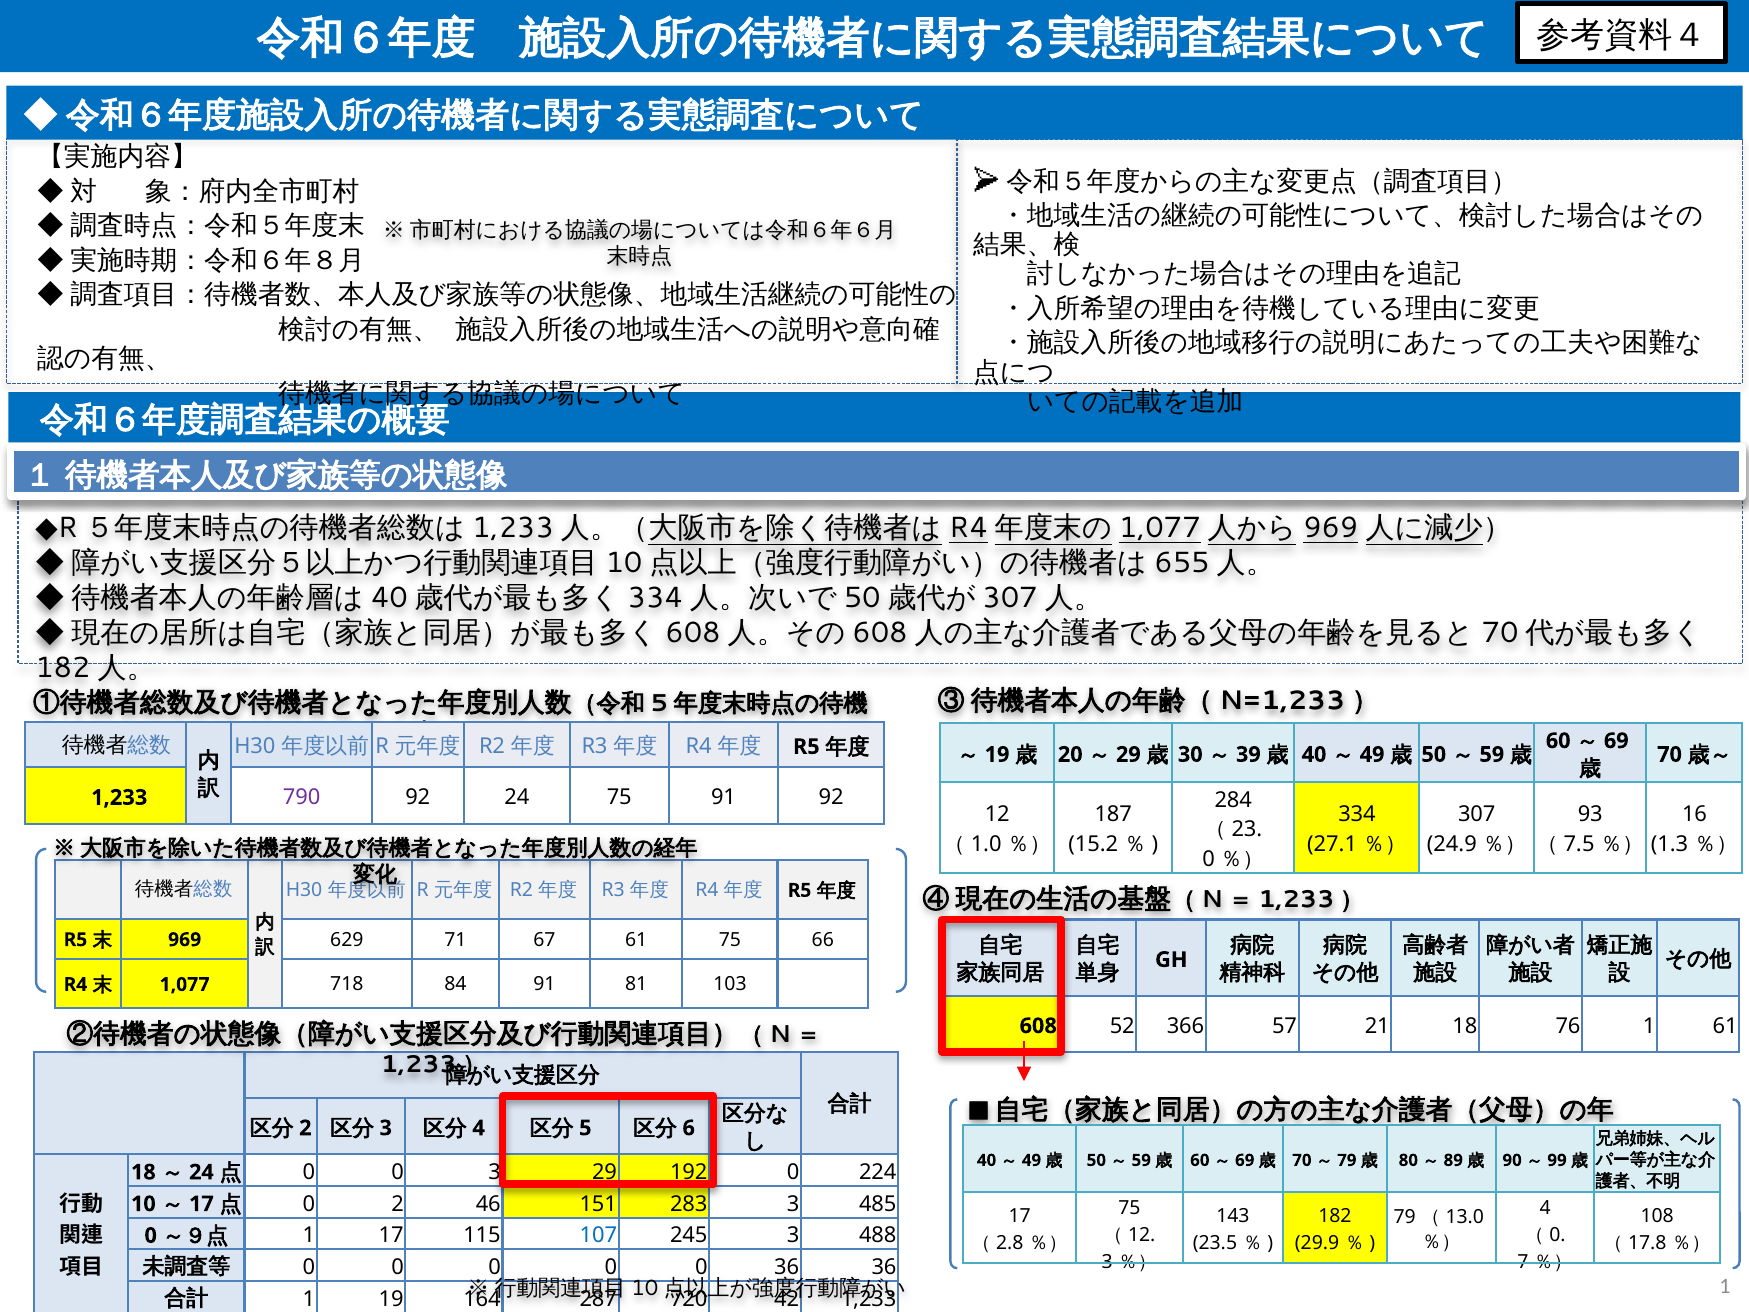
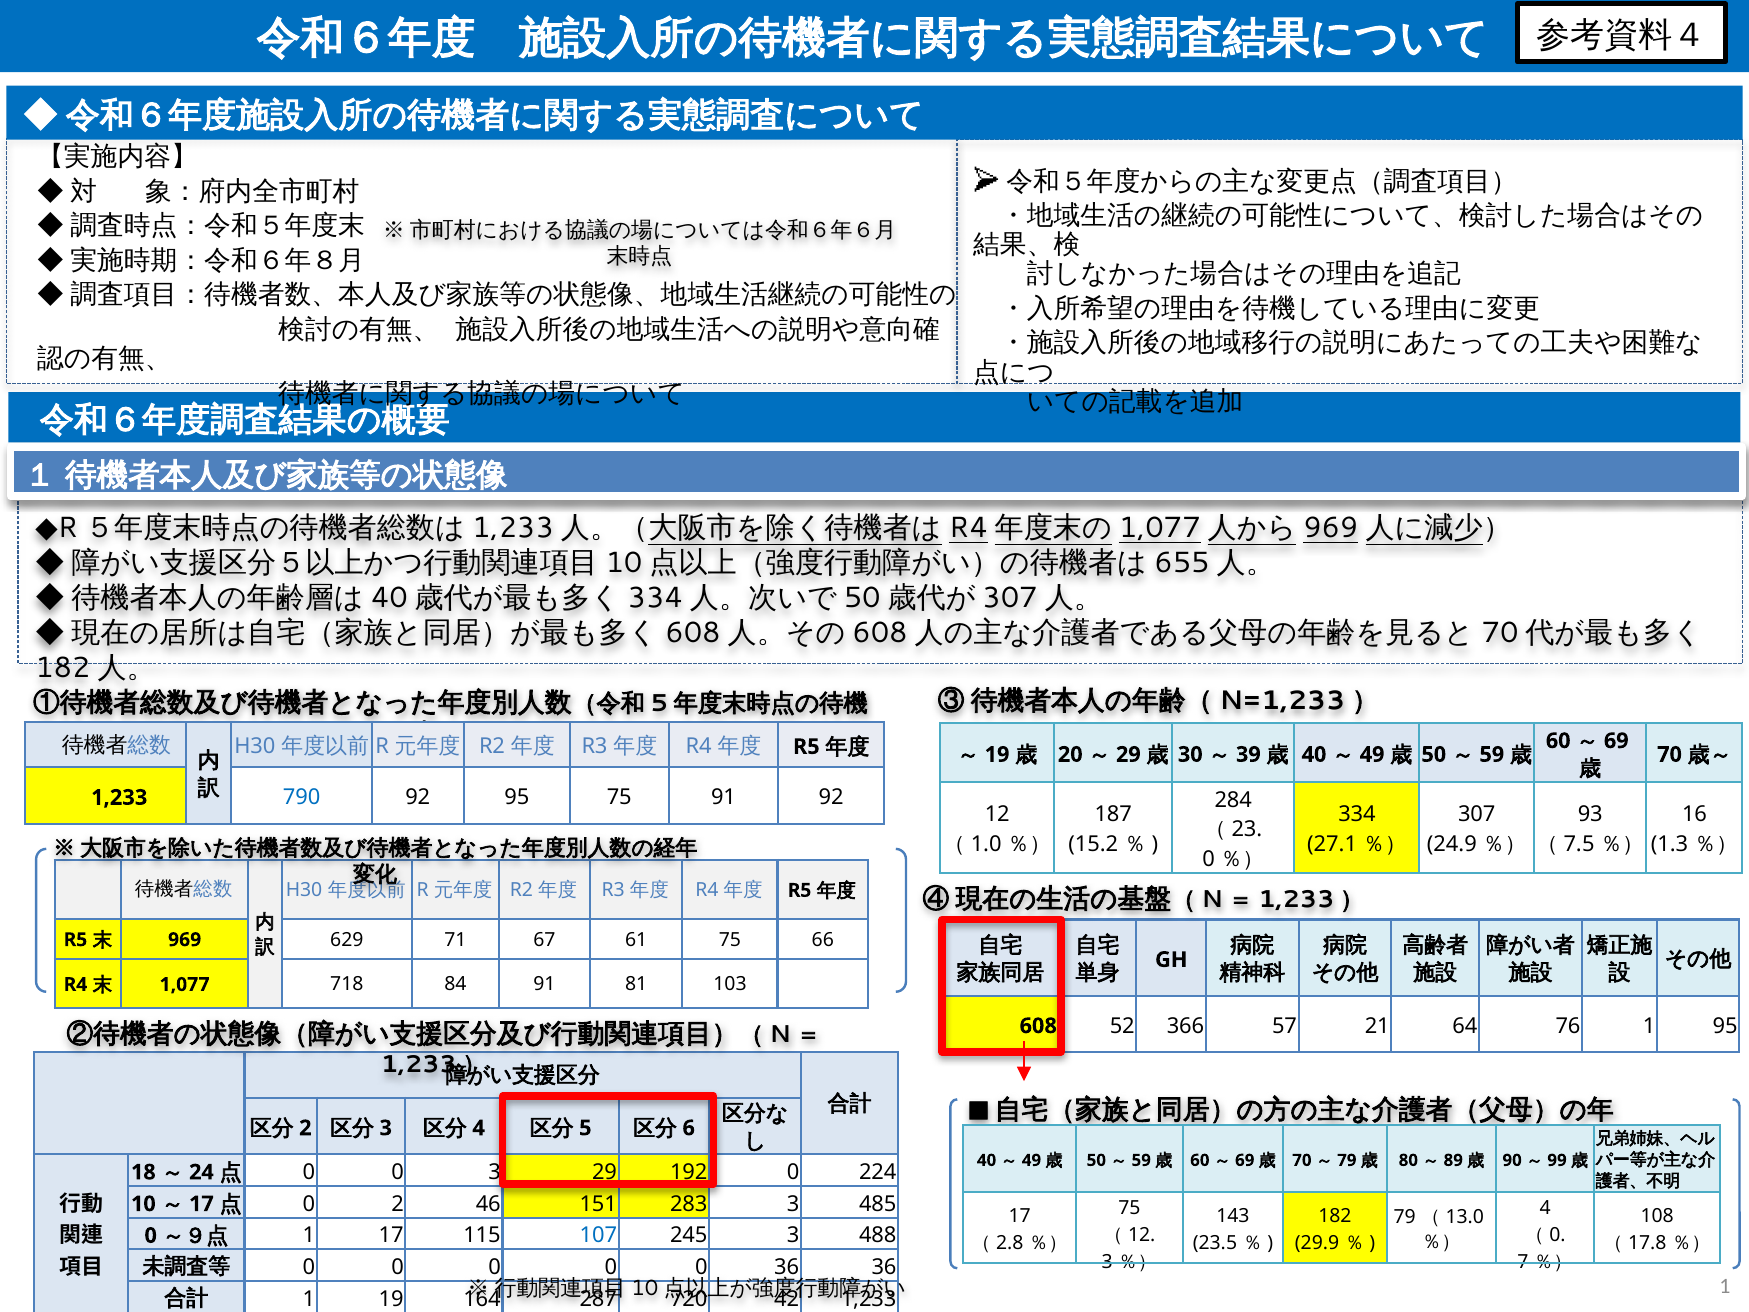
790 colour: purple -> blue
92 24: 24 -> 95
21 18: 18 -> 64
1 61: 61 -> 95
